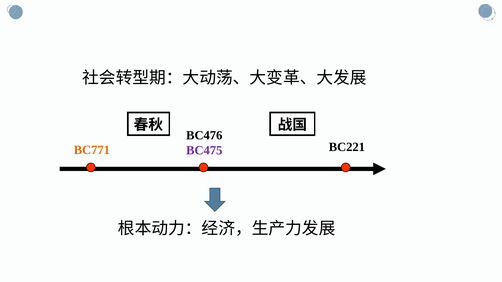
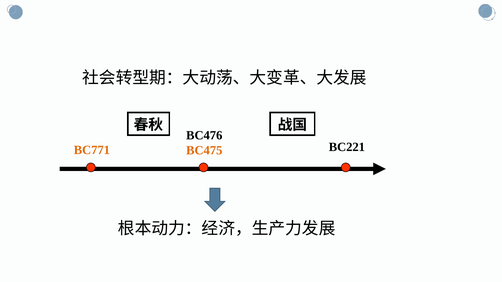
BC475 colour: purple -> orange
